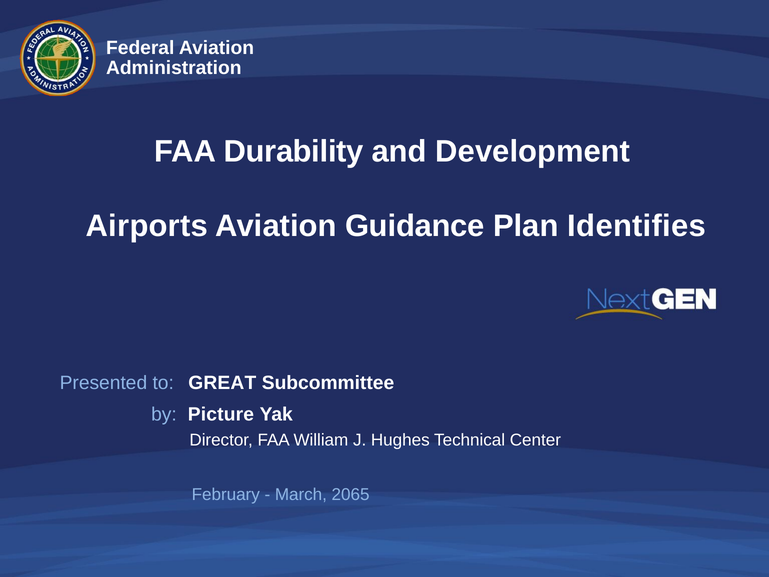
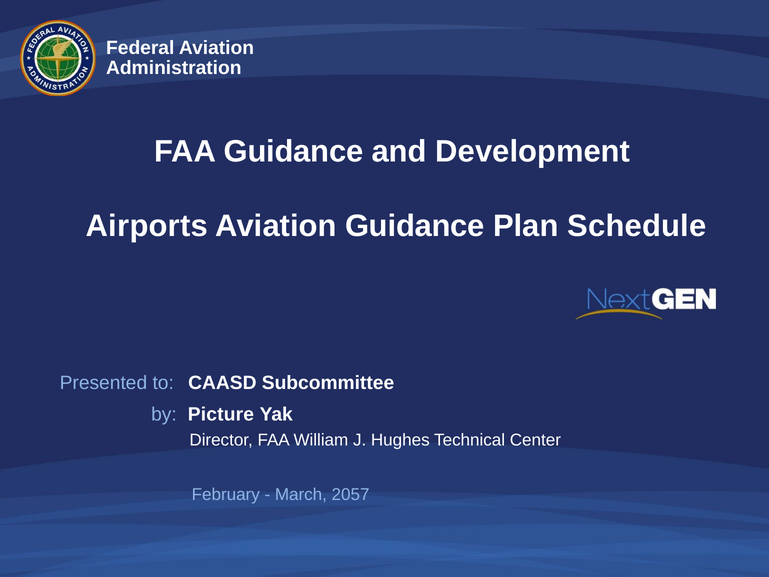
FAA Durability: Durability -> Guidance
Identifies: Identifies -> Schedule
GREAT: GREAT -> CAASD
2065: 2065 -> 2057
